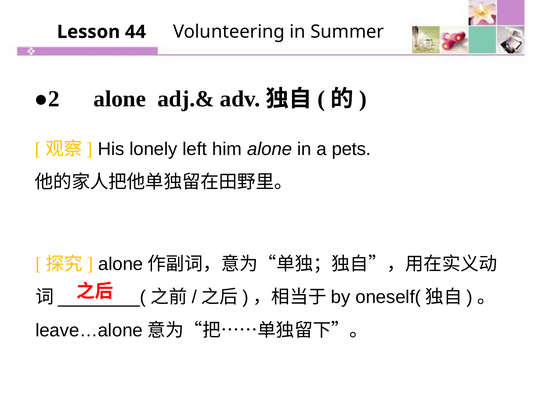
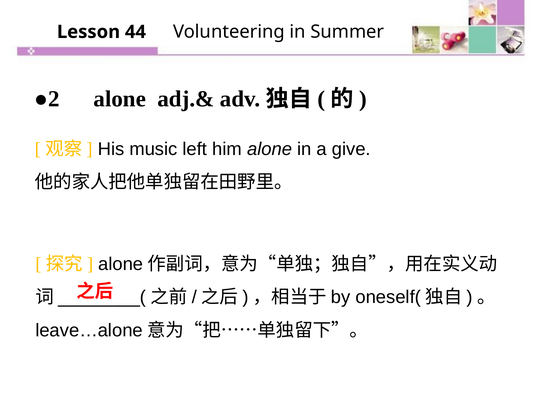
lonely: lonely -> music
pets: pets -> give
